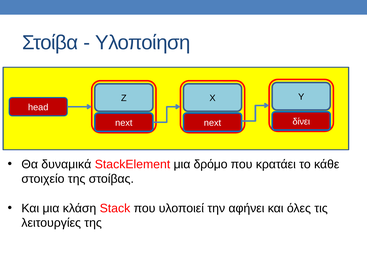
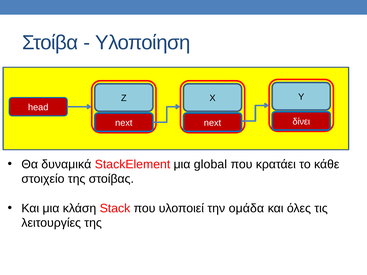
δρόμο: δρόμο -> global
αφήνει: αφήνει -> ομάδα
